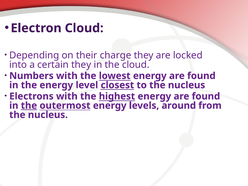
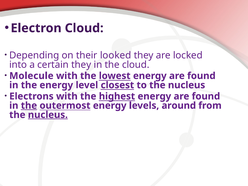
charge: charge -> looked
Numbers: Numbers -> Molecule
nucleus at (48, 115) underline: none -> present
